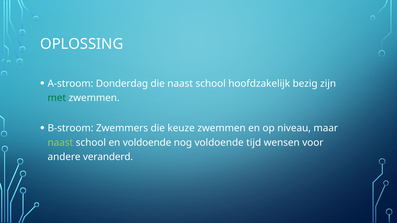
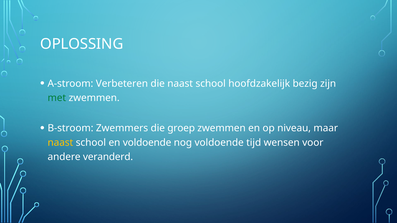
Donderdag: Donderdag -> Verbeteren
keuze: keuze -> groep
naast at (60, 143) colour: light green -> yellow
